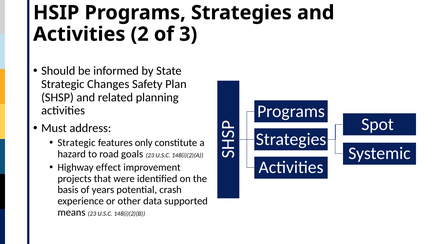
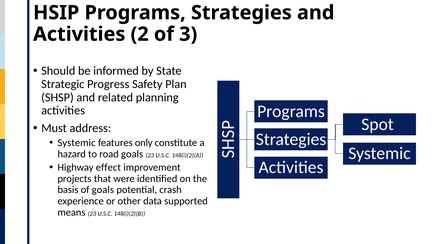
Changes: Changes -> Progress
Strategic at (77, 143): Strategic -> Systemic
of years: years -> goals
